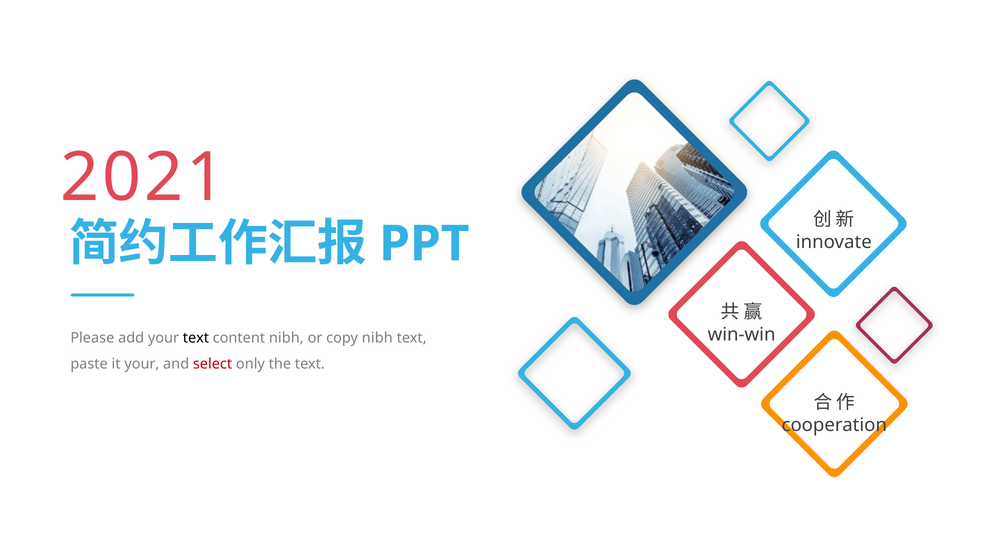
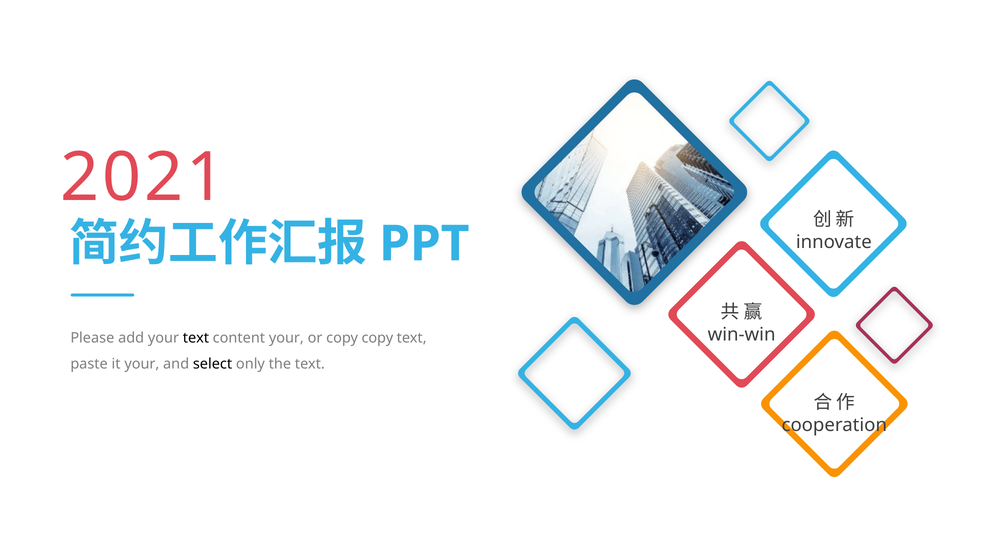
content nibh: nibh -> your
copy nibh: nibh -> copy
select colour: red -> black
